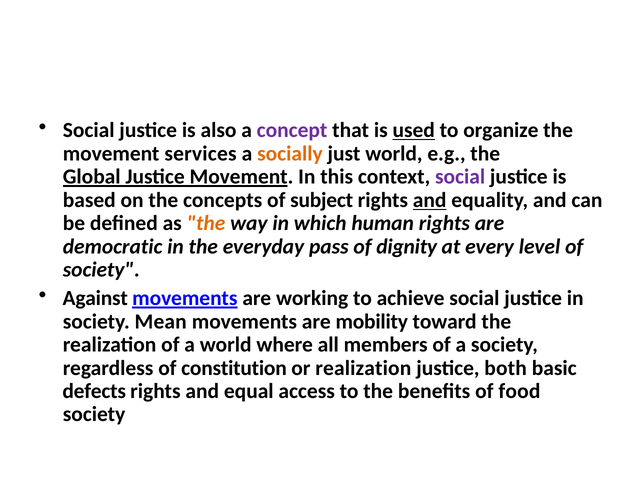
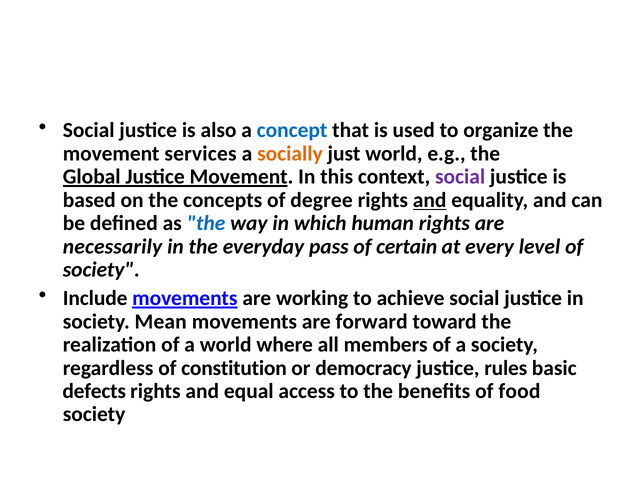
concept colour: purple -> blue
used underline: present -> none
subject: subject -> degree
the at (206, 223) colour: orange -> blue
democratic: democratic -> necessarily
dignity: dignity -> certain
Against: Against -> Include
mobility: mobility -> forward
or realization: realization -> democracy
both: both -> rules
